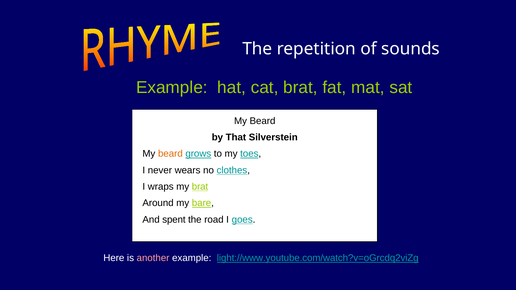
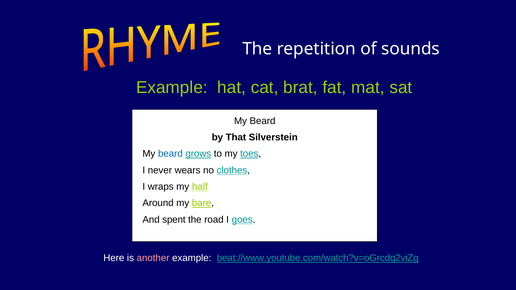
beard at (170, 154) colour: orange -> blue
my brat: brat -> half
light://www.youtube.com/watch?v=oGrcdq2viZg: light://www.youtube.com/watch?v=oGrcdq2viZg -> beat://www.youtube.com/watch?v=oGrcdq2viZg
